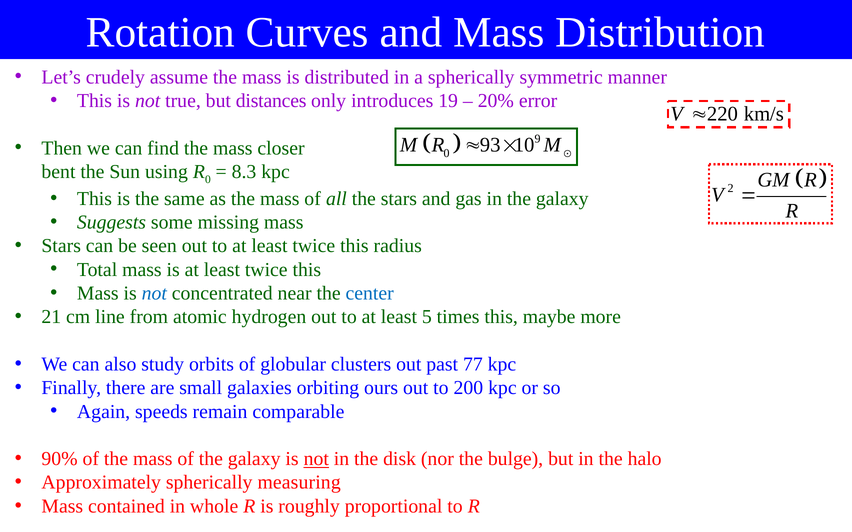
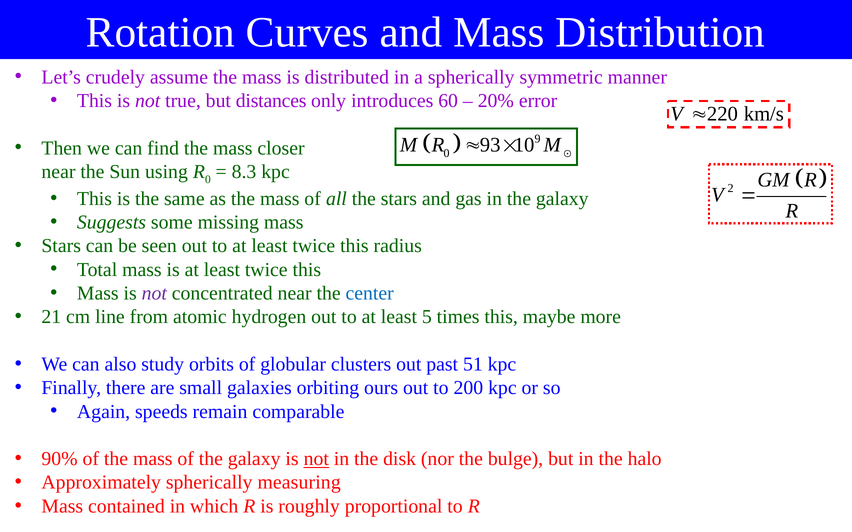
19: 19 -> 60
bent at (58, 172): bent -> near
not at (154, 294) colour: blue -> purple
77: 77 -> 51
whole: whole -> which
